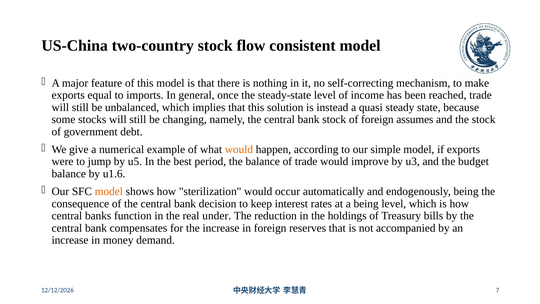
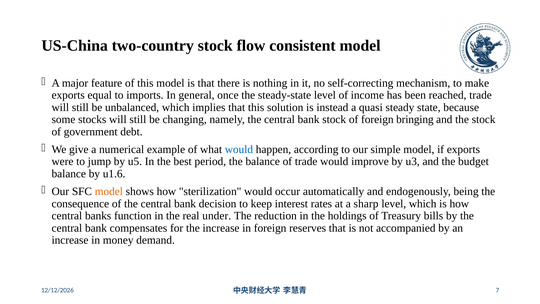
assumes: assumes -> bringing
would at (239, 149) colour: orange -> blue
a being: being -> sharp
